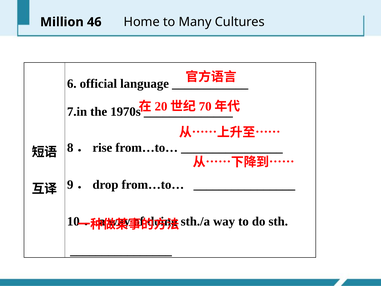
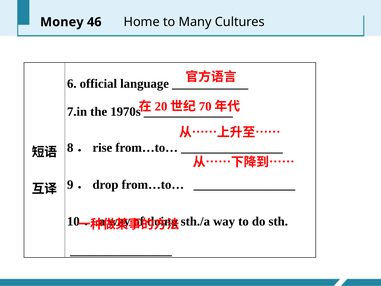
Million: Million -> Money
